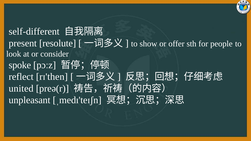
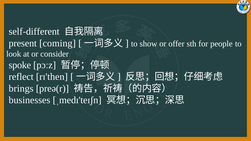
resolute: resolute -> coming
united: united -> brings
unpleasant: unpleasant -> businesses
